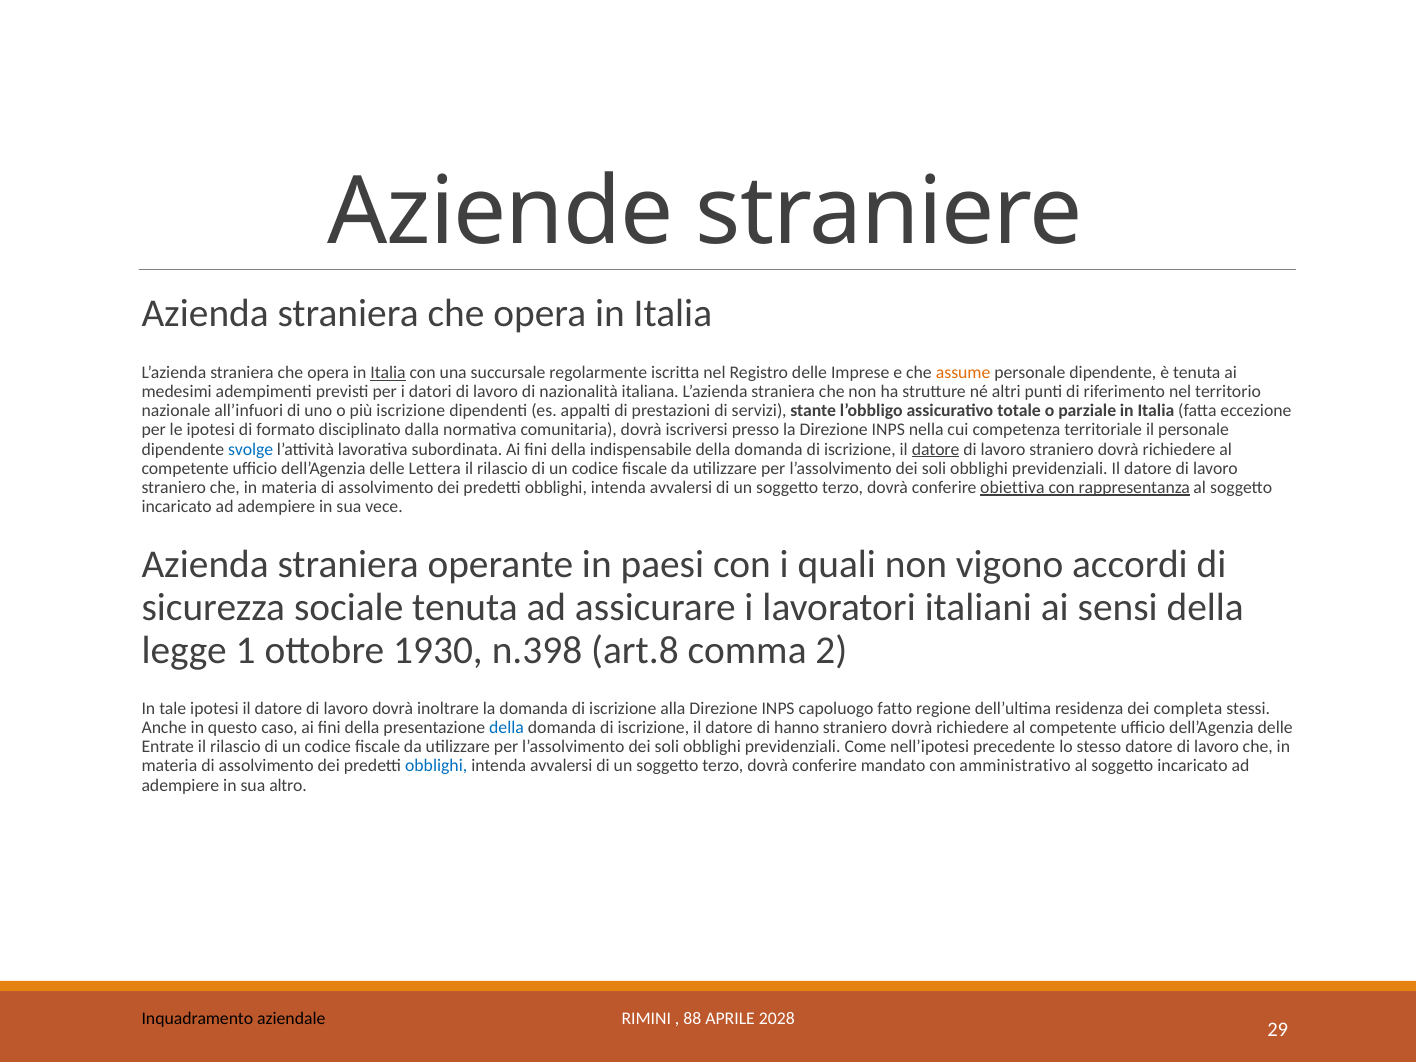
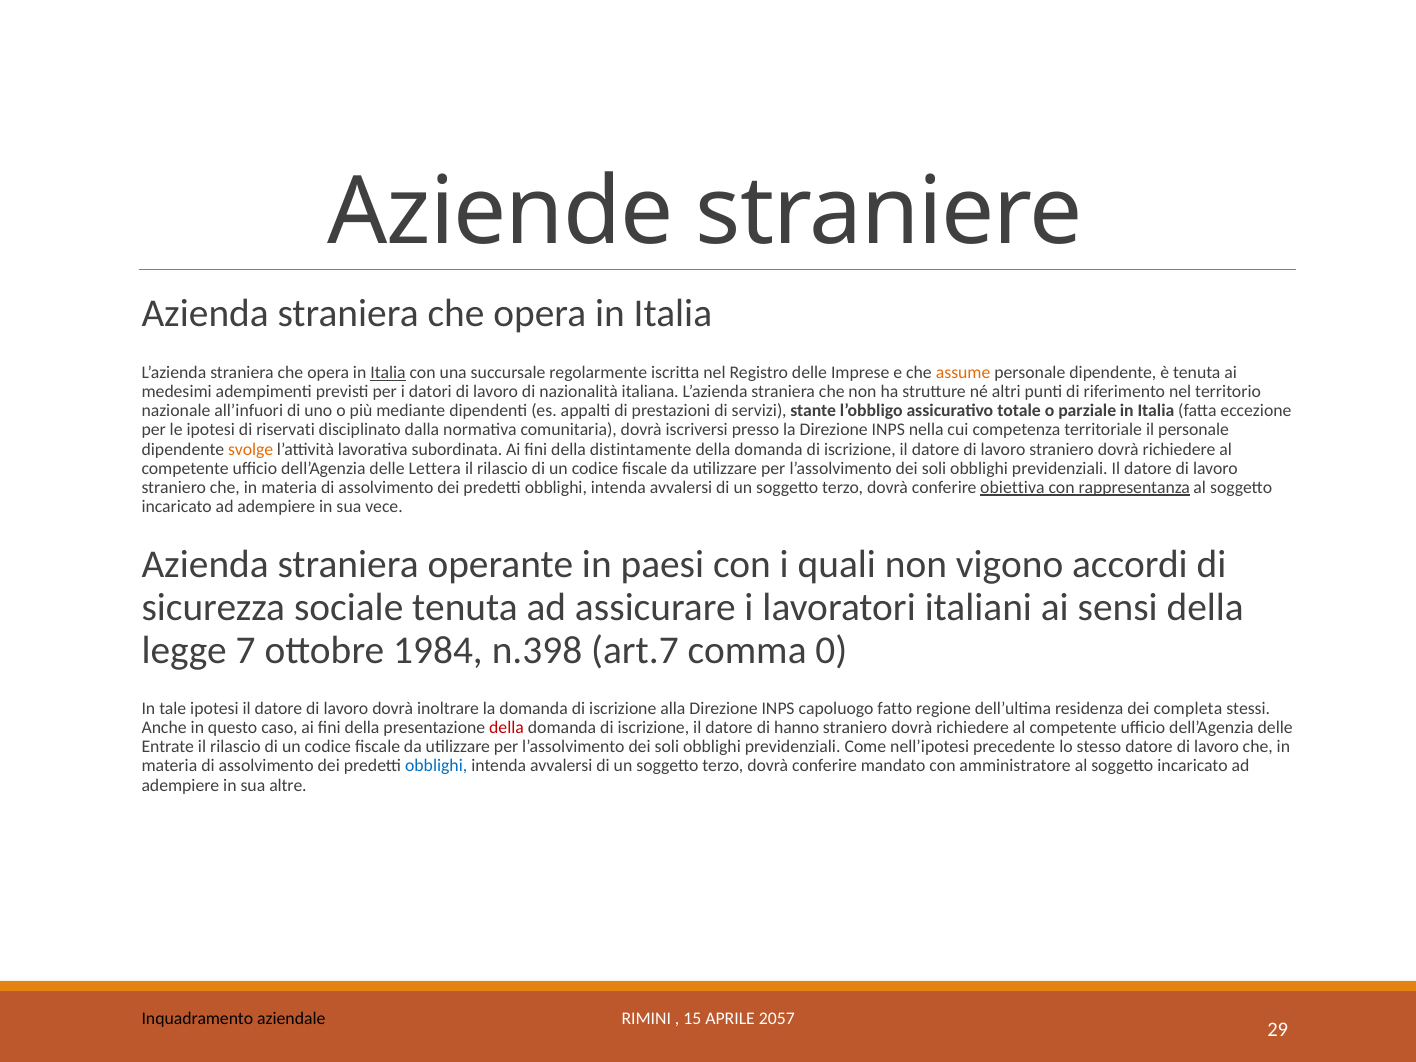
più iscrizione: iscrizione -> mediante
formato: formato -> riservati
svolge colour: blue -> orange
indispensabile: indispensabile -> distintamente
datore at (936, 449) underline: present -> none
1: 1 -> 7
1930: 1930 -> 1984
art.8: art.8 -> art.7
2: 2 -> 0
della at (507, 728) colour: blue -> red
amministrativo: amministrativo -> amministratore
altro: altro -> altre
88: 88 -> 15
2028: 2028 -> 2057
